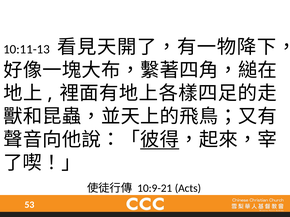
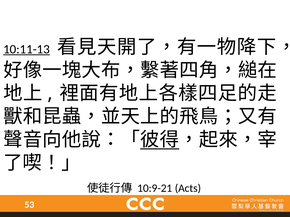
10:11-13 underline: none -> present
